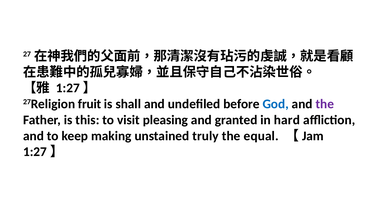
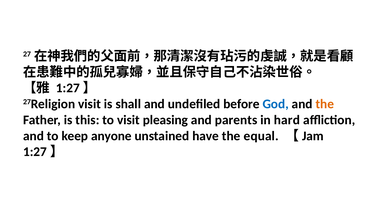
27Religion fruit: fruit -> visit
the at (325, 104) colour: purple -> orange
granted: granted -> parents
making: making -> anyone
truly: truly -> have
